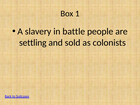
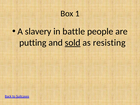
settling: settling -> putting
sold underline: none -> present
colonists: colonists -> resisting
